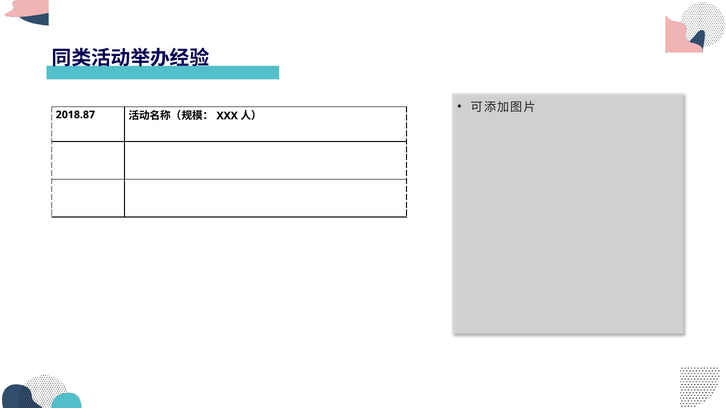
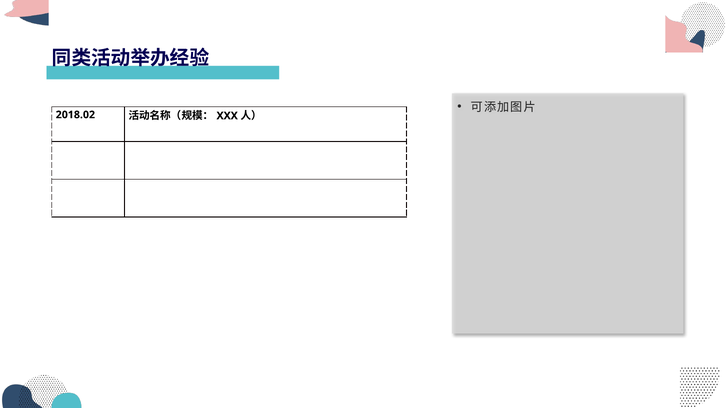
2018.87: 2018.87 -> 2018.02
